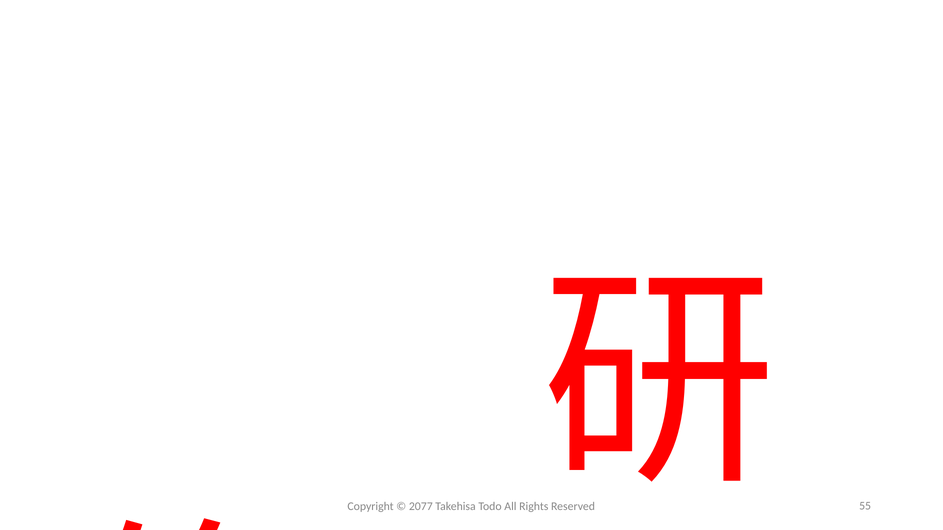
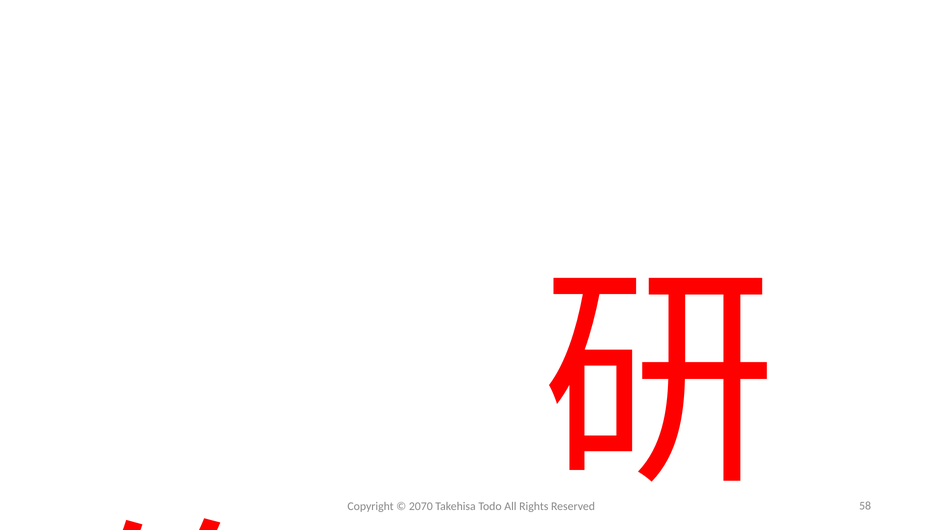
2077: 2077 -> 2070
55: 55 -> 58
